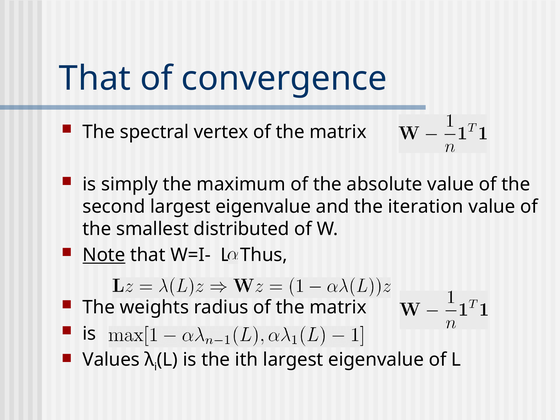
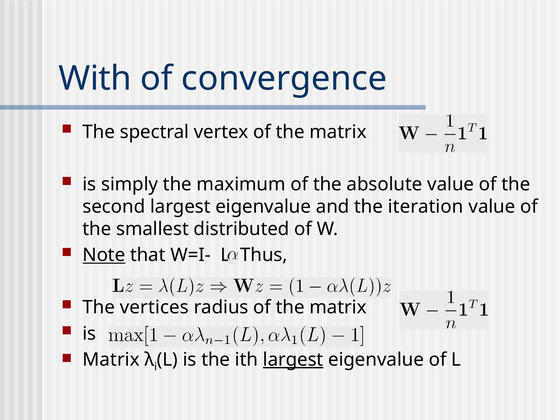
That at (95, 79): That -> With
weights: weights -> vertices
Values at (111, 360): Values -> Matrix
largest at (293, 360) underline: none -> present
